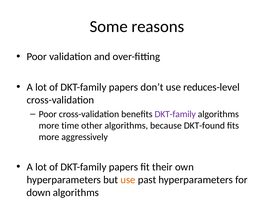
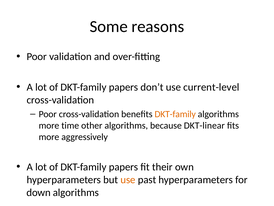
reduces-level: reduces-level -> current-level
DKT-family at (175, 114) colour: purple -> orange
DKT-found: DKT-found -> DKT-linear
